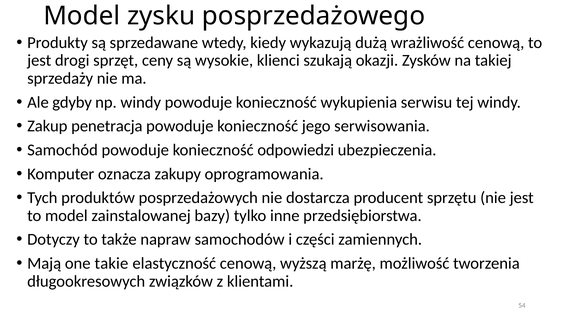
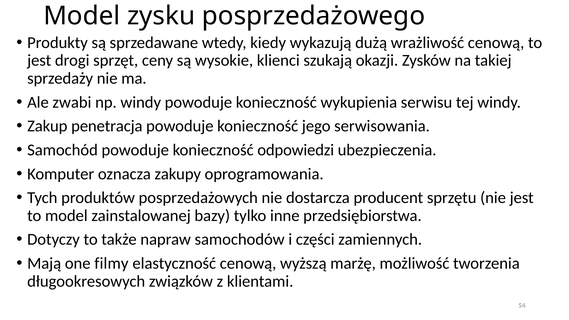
gdyby: gdyby -> zwabi
takie: takie -> filmy
